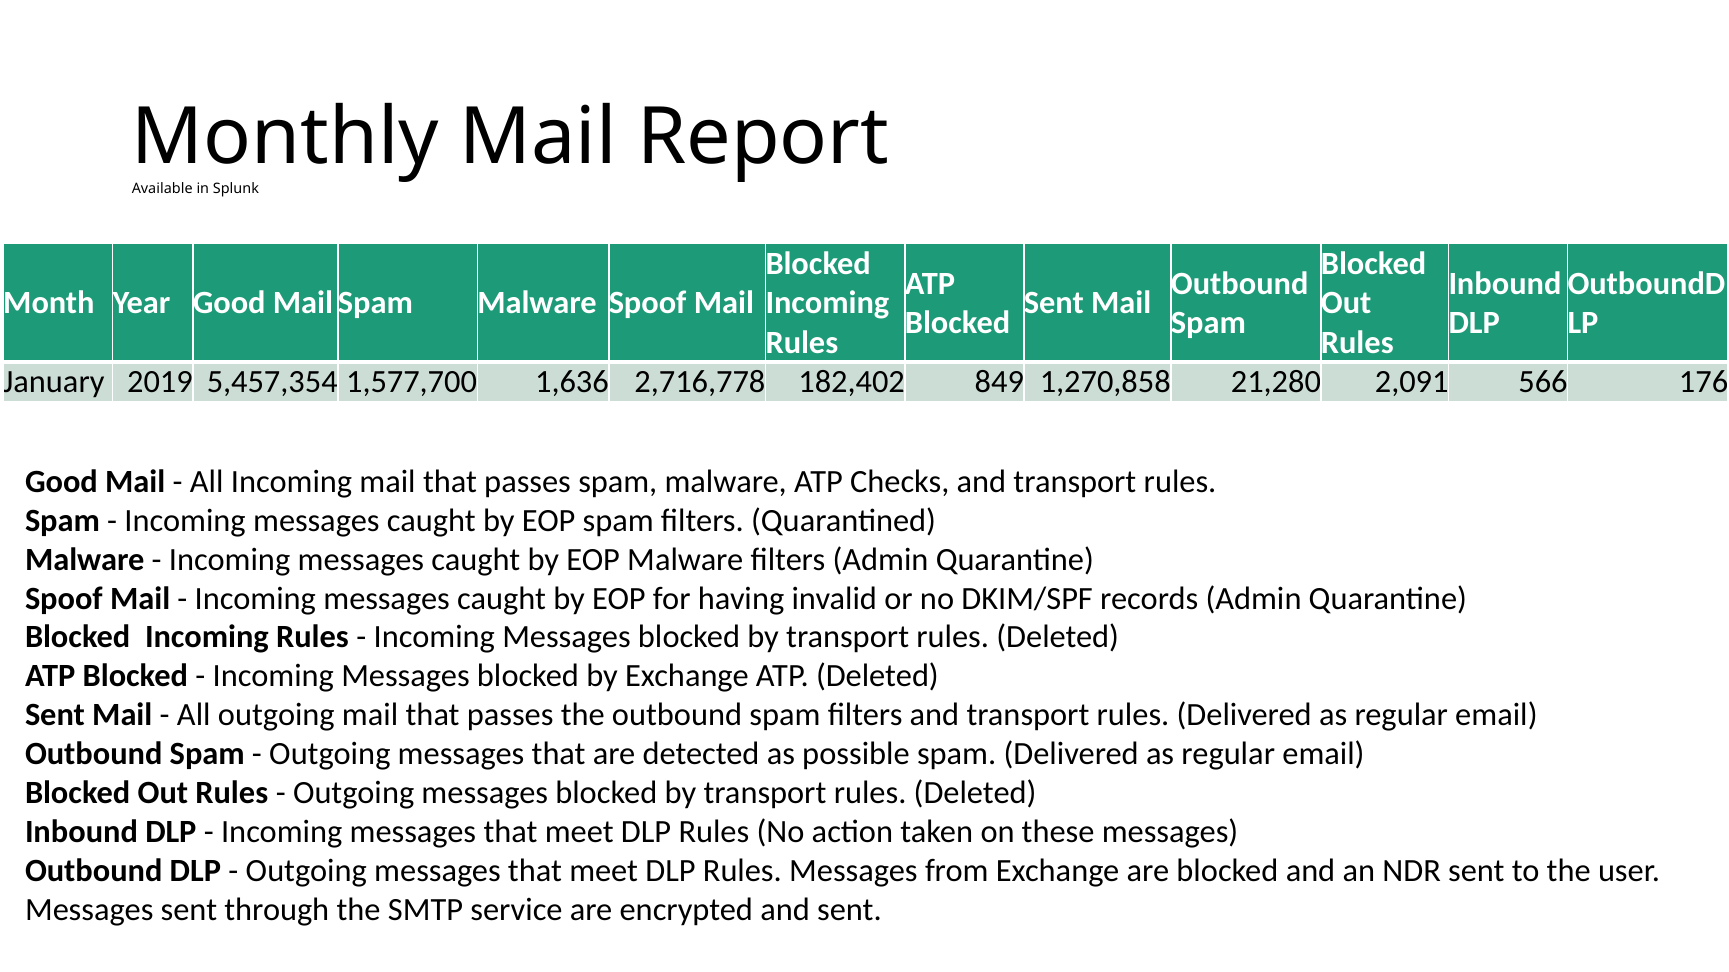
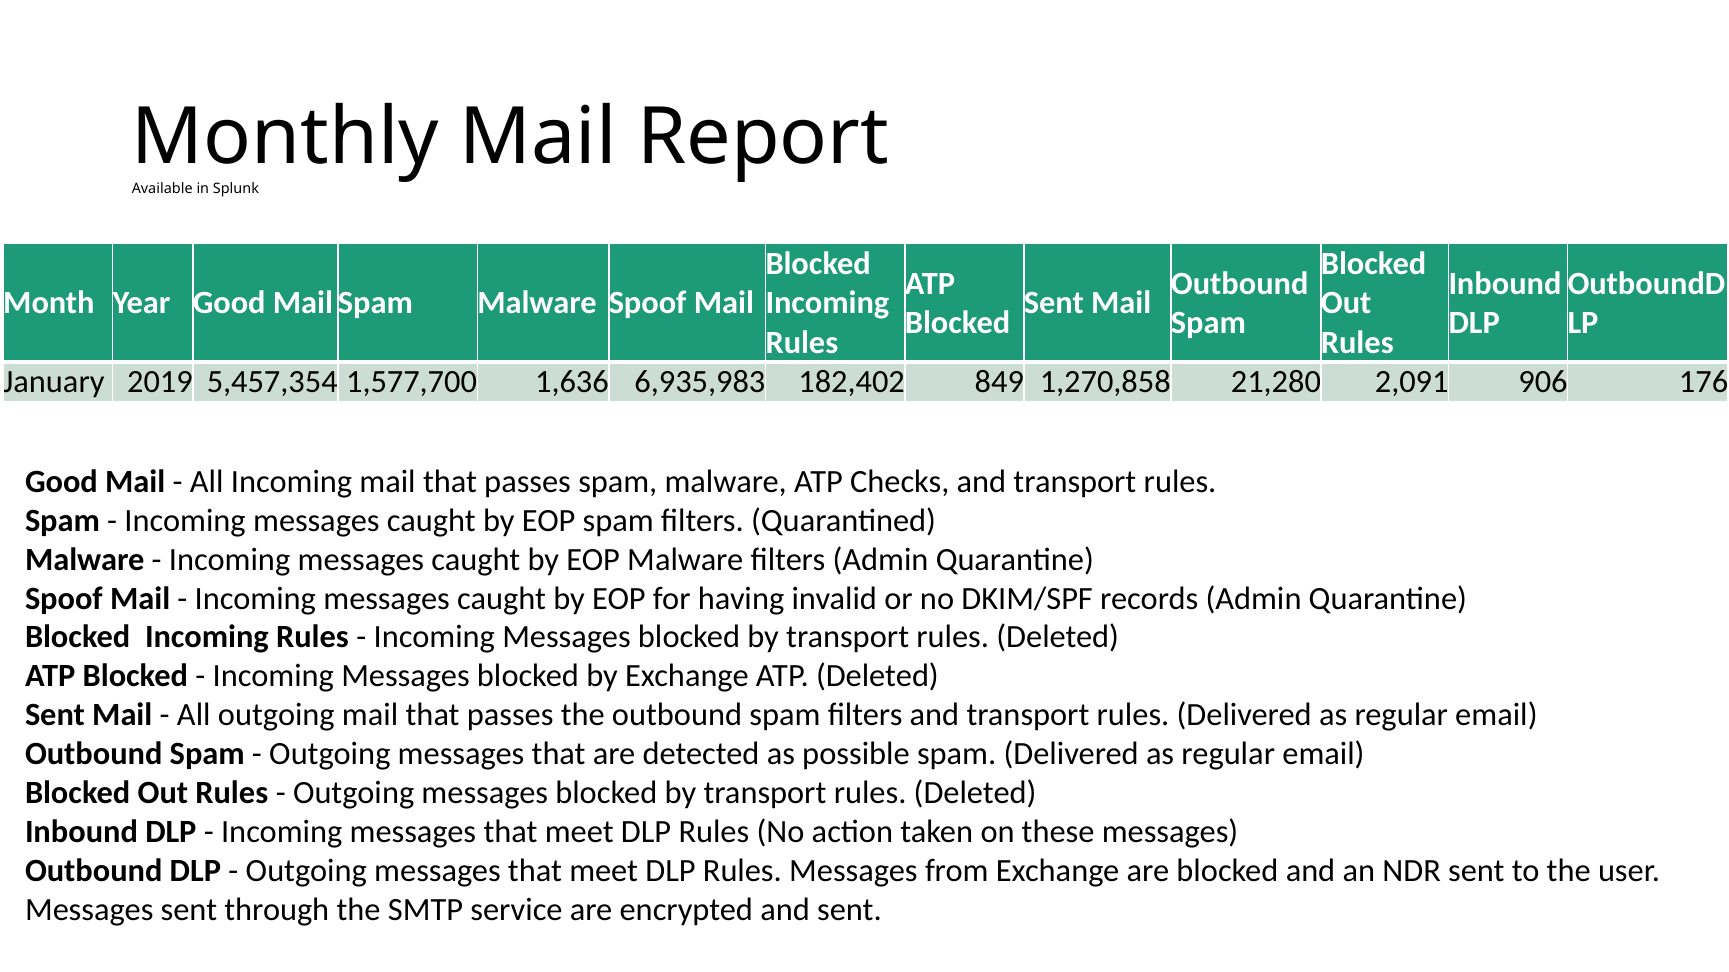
2,716,778: 2,716,778 -> 6,935,983
566: 566 -> 906
